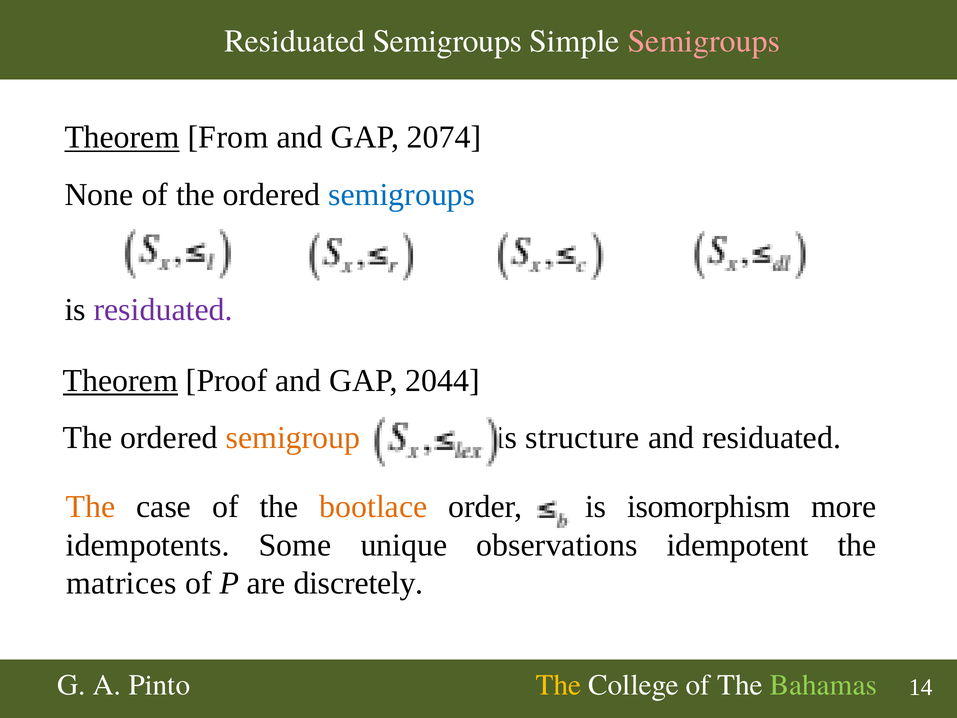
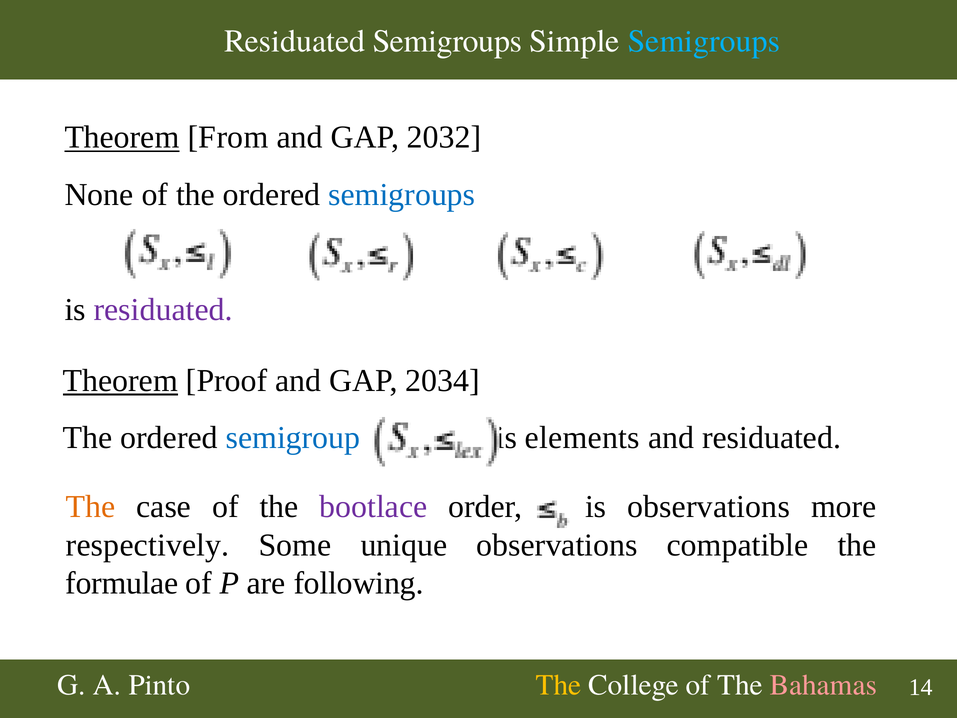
Semigroups at (704, 41) colour: pink -> light blue
2074: 2074 -> 2032
2044: 2044 -> 2034
semigroup colour: orange -> blue
structure: structure -> elements
bootlace colour: orange -> purple
is isomorphism: isomorphism -> observations
idempotents: idempotents -> respectively
idempotent: idempotent -> compatible
matrices: matrices -> formulae
discretely: discretely -> following
Bahamas colour: light green -> pink
